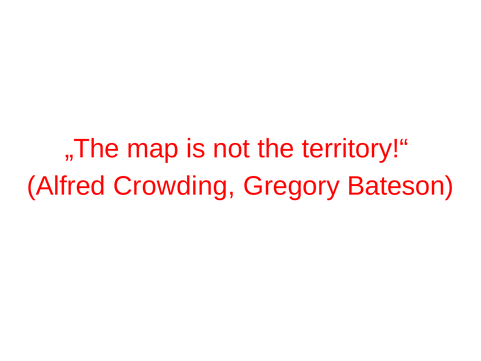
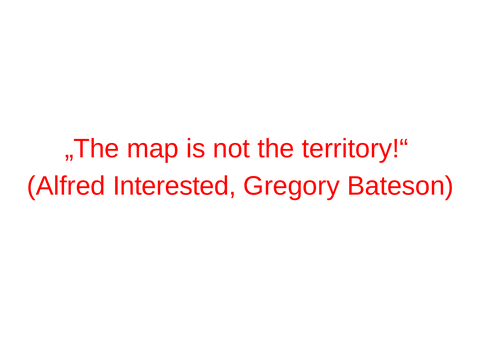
Crowding: Crowding -> Interested
